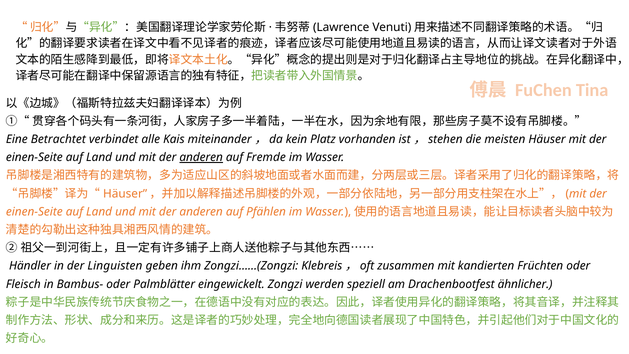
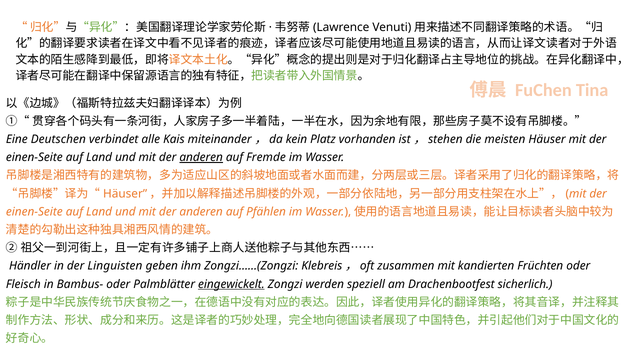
Betrachtet: Betrachtet -> Deutschen
eingewickelt underline: none -> present
ähnlicher: ähnlicher -> sicherlich
